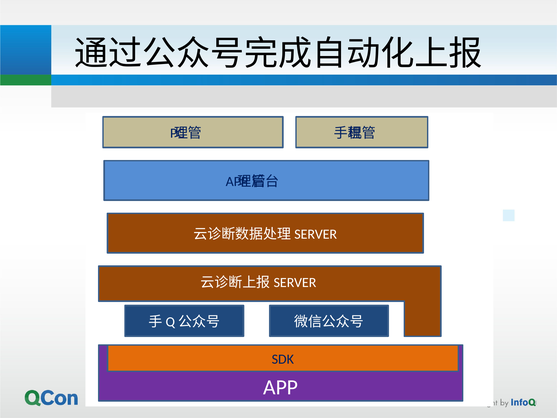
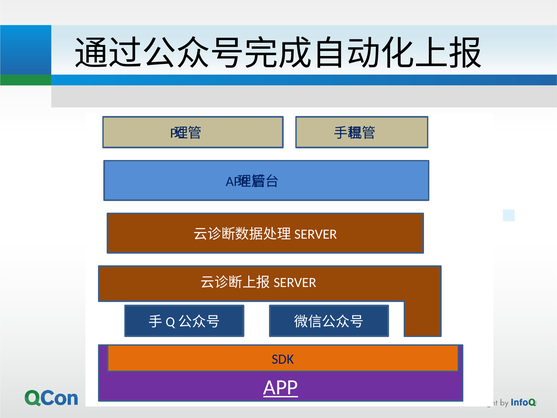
APP at (281, 387) underline: none -> present
